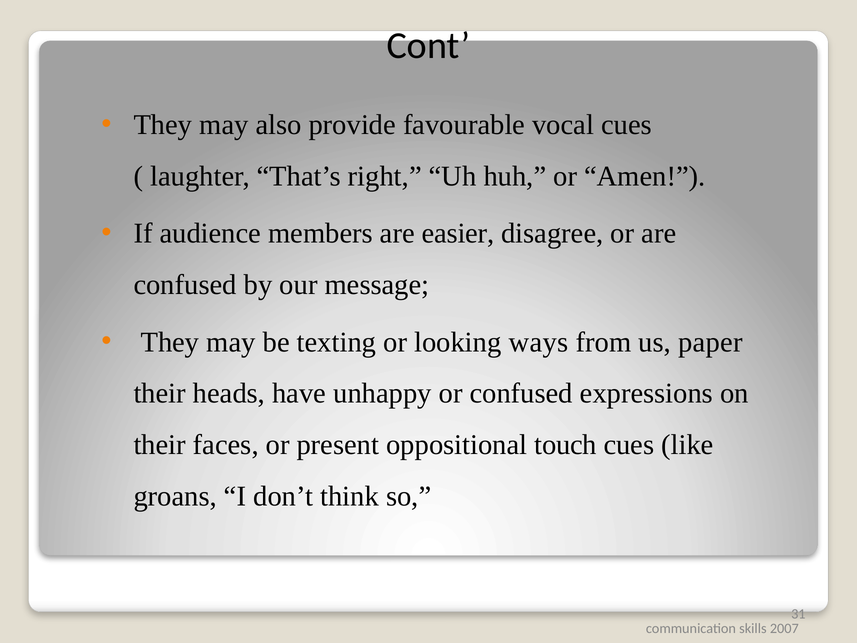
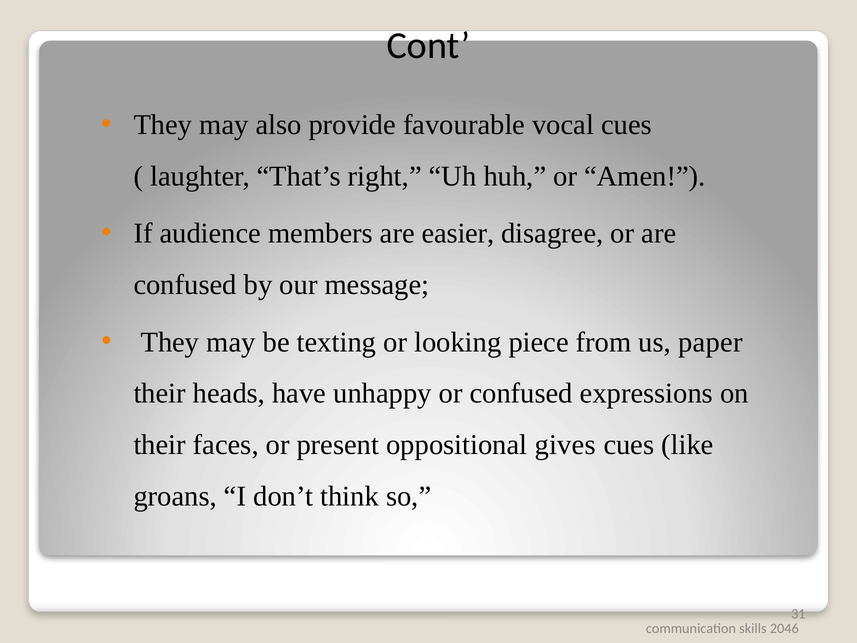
ways: ways -> piece
touch: touch -> gives
2007: 2007 -> 2046
